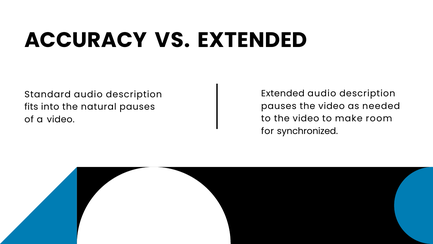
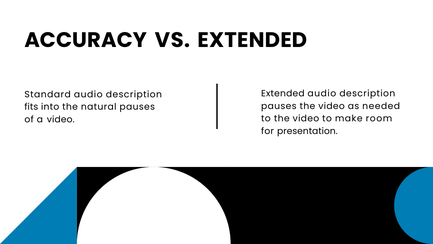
synchronized: synchronized -> presentation
